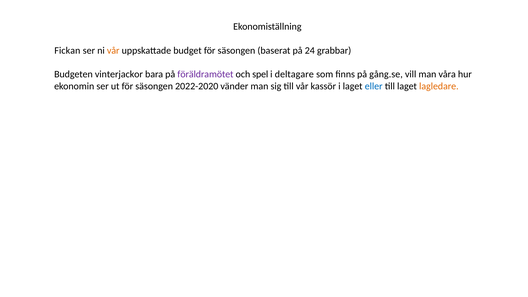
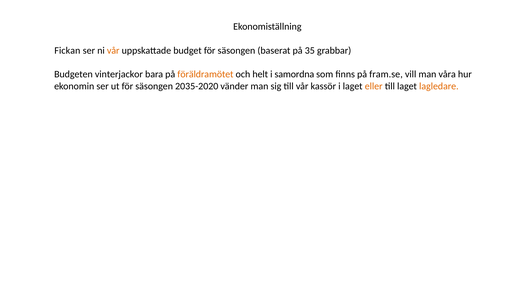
24: 24 -> 35
föräldramötet colour: purple -> orange
spel: spel -> helt
deltagare: deltagare -> samordna
gång.se: gång.se -> fram.se
2022-2020: 2022-2020 -> 2035-2020
eller colour: blue -> orange
